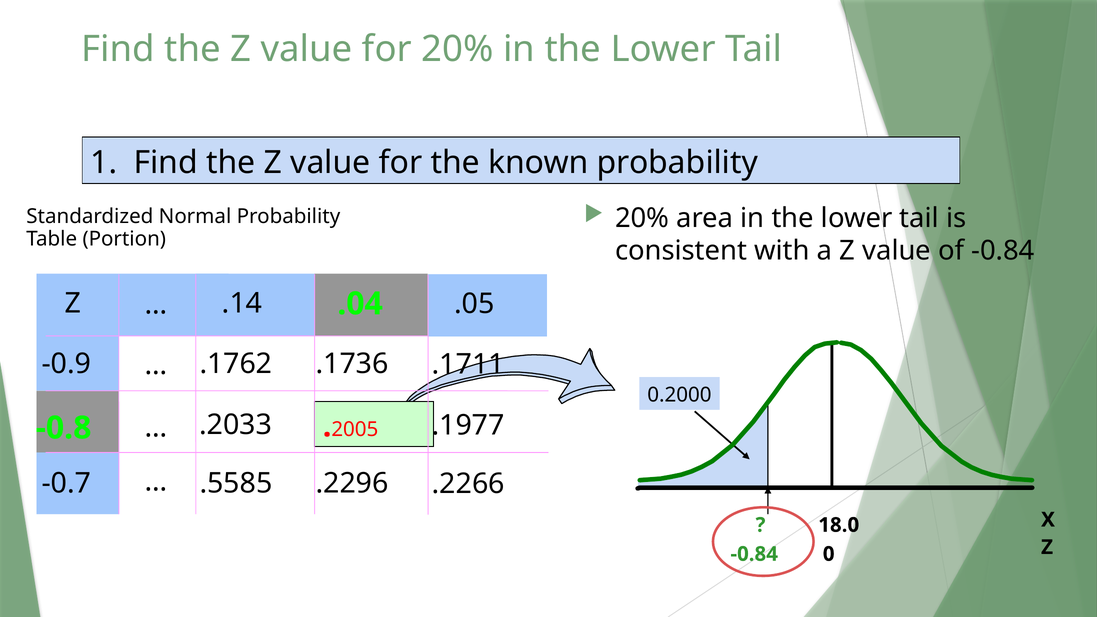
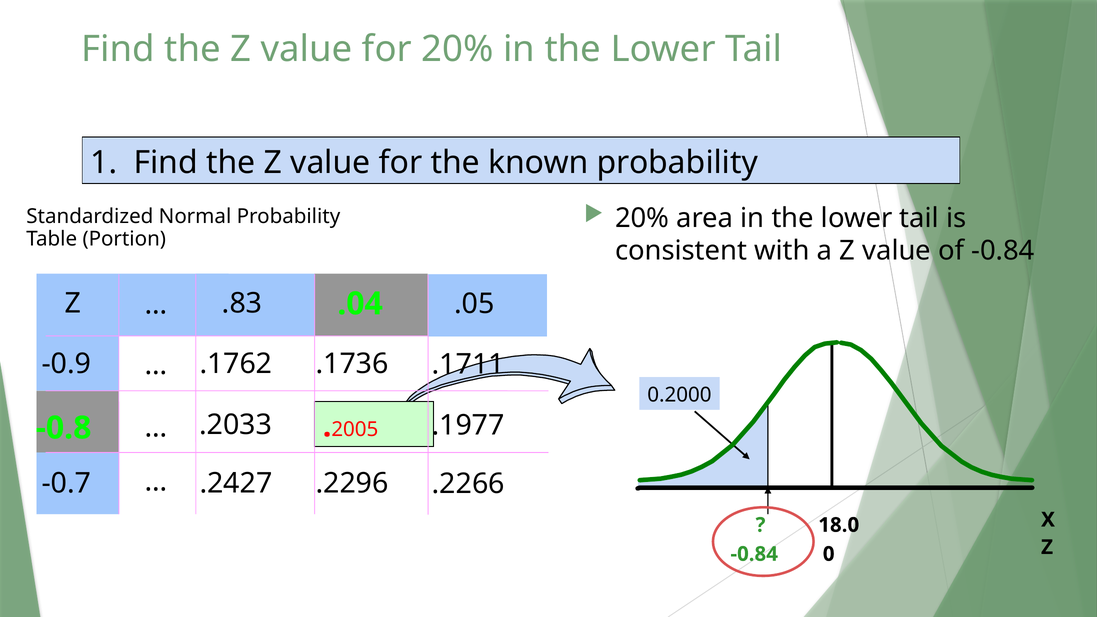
.14: .14 -> .83
.5585: .5585 -> .2427
